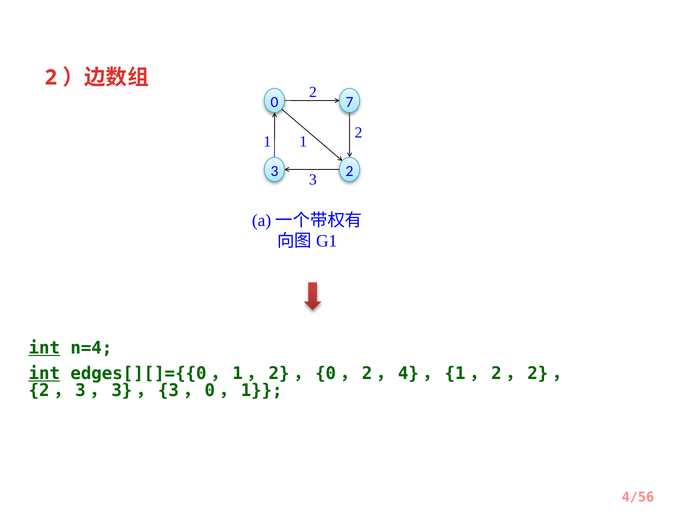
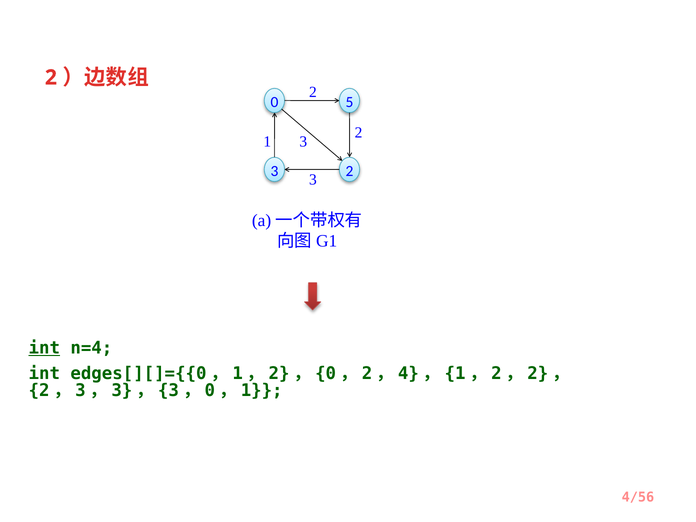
7: 7 -> 5
1 1: 1 -> 3
int at (44, 374) underline: present -> none
